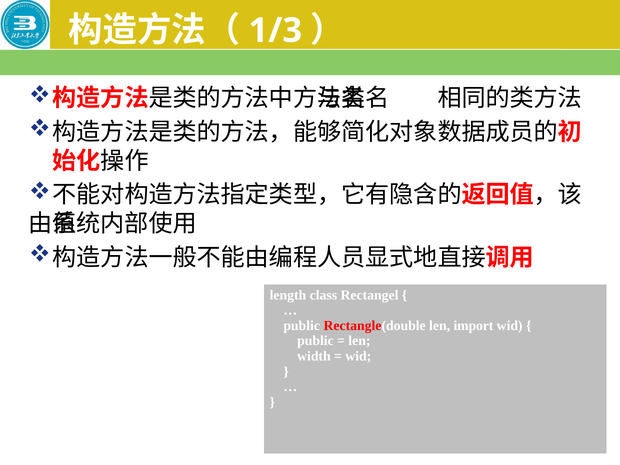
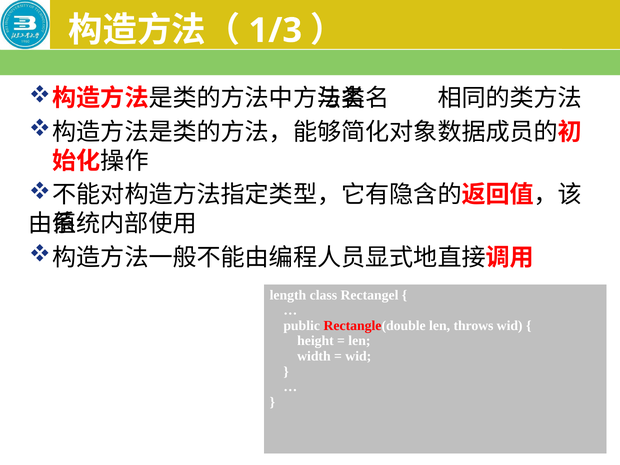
import: import -> throws
public at (315, 341): public -> height
